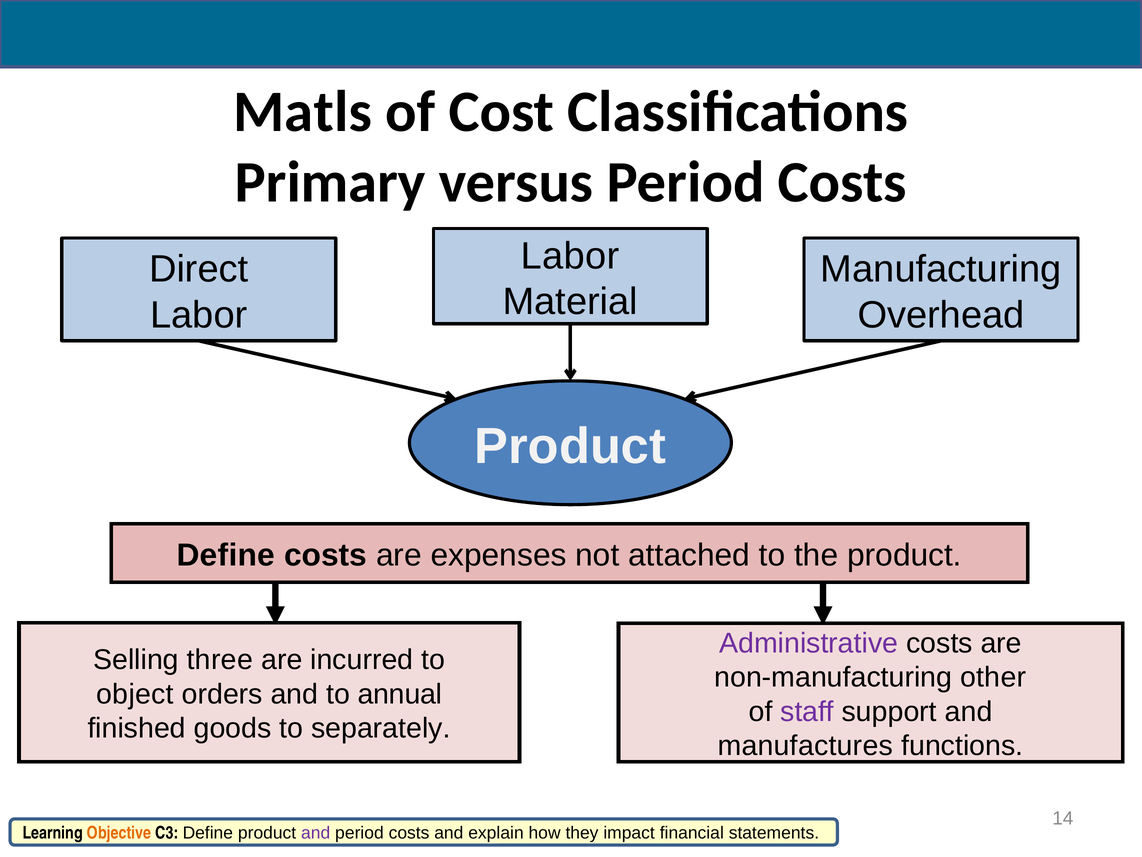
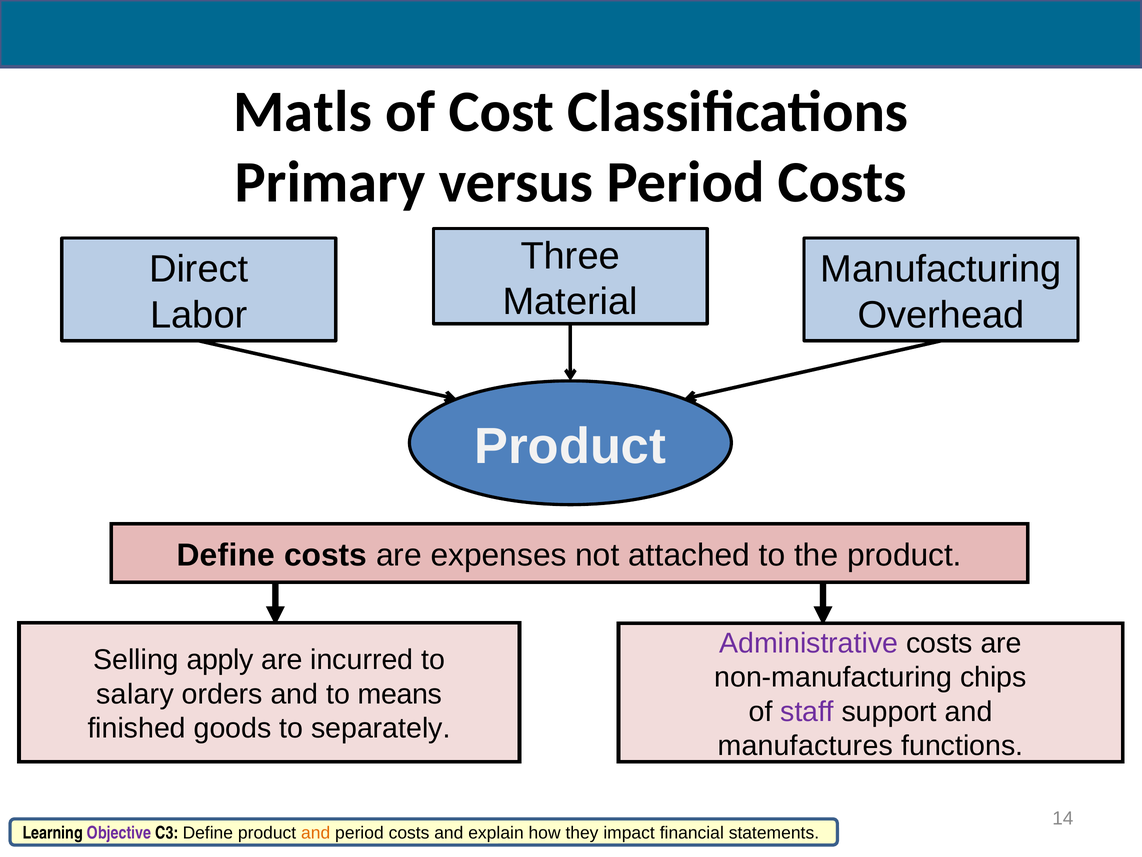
Labor at (570, 256): Labor -> Three
three: three -> apply
other: other -> chips
object: object -> salary
annual: annual -> means
Objective colour: orange -> purple
and at (316, 833) colour: purple -> orange
